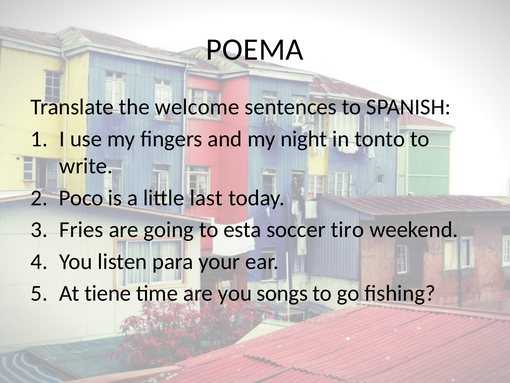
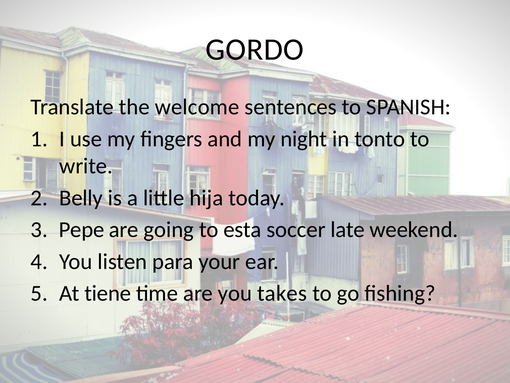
POEMA: POEMA -> GORDO
Poco: Poco -> Belly
last: last -> hija
Fries: Fries -> Pepe
tiro: tiro -> late
songs: songs -> takes
